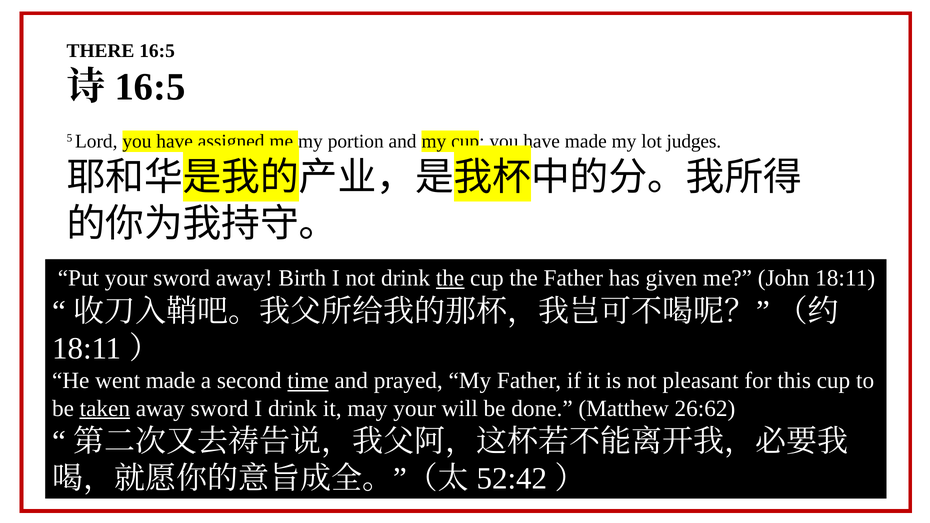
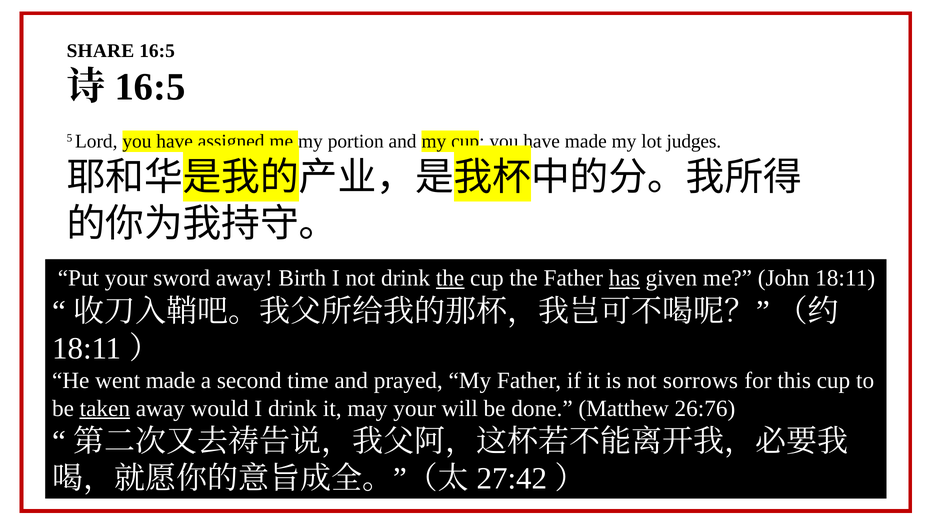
THERE: THERE -> SHARE
has underline: none -> present
time underline: present -> none
pleasant: pleasant -> sorrows
away sword: sword -> would
26:62: 26:62 -> 26:76
52:42: 52:42 -> 27:42
